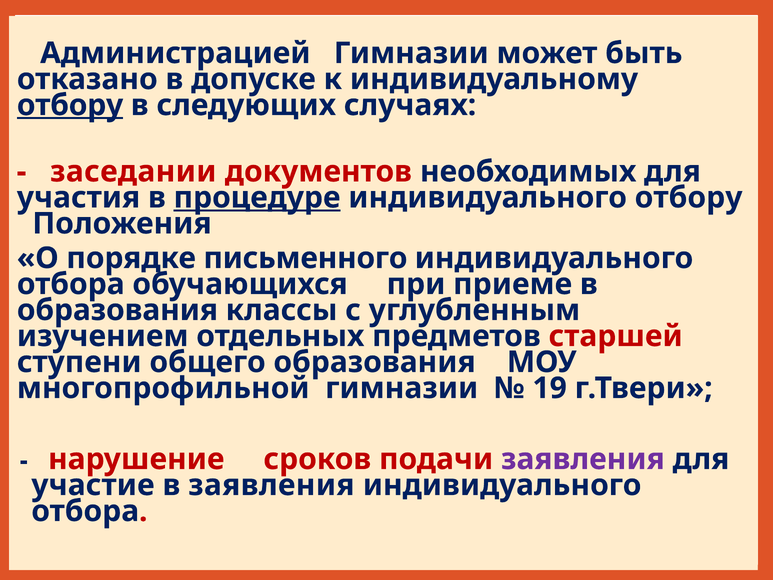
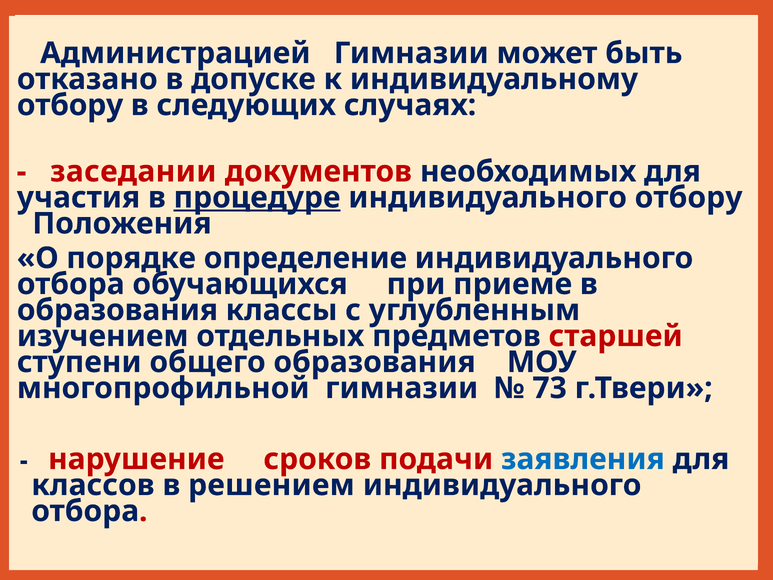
отбору at (70, 105) underline: present -> none
письменного: письменного -> определение
19: 19 -> 73
заявления at (583, 459) colour: purple -> blue
участие: участие -> классов
в заявления: заявления -> решением
